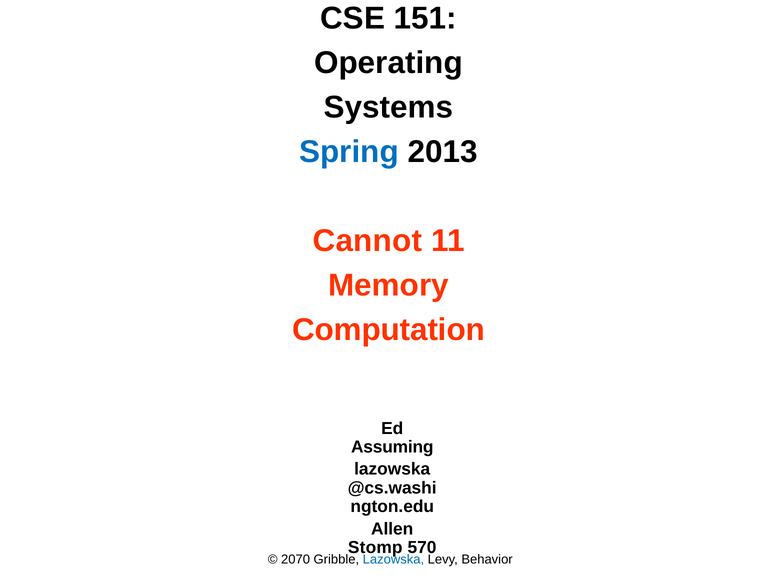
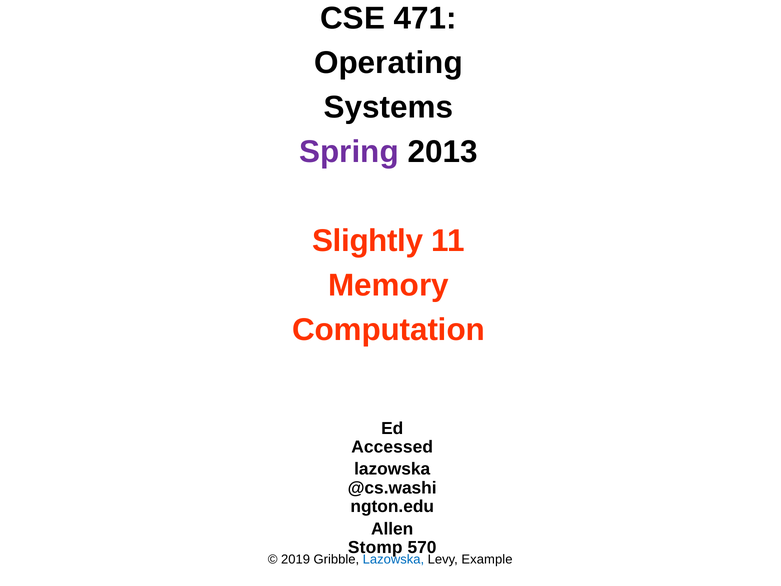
151: 151 -> 471
Spring colour: blue -> purple
Cannot: Cannot -> Slightly
Assuming: Assuming -> Accessed
2070: 2070 -> 2019
Behavior: Behavior -> Example
